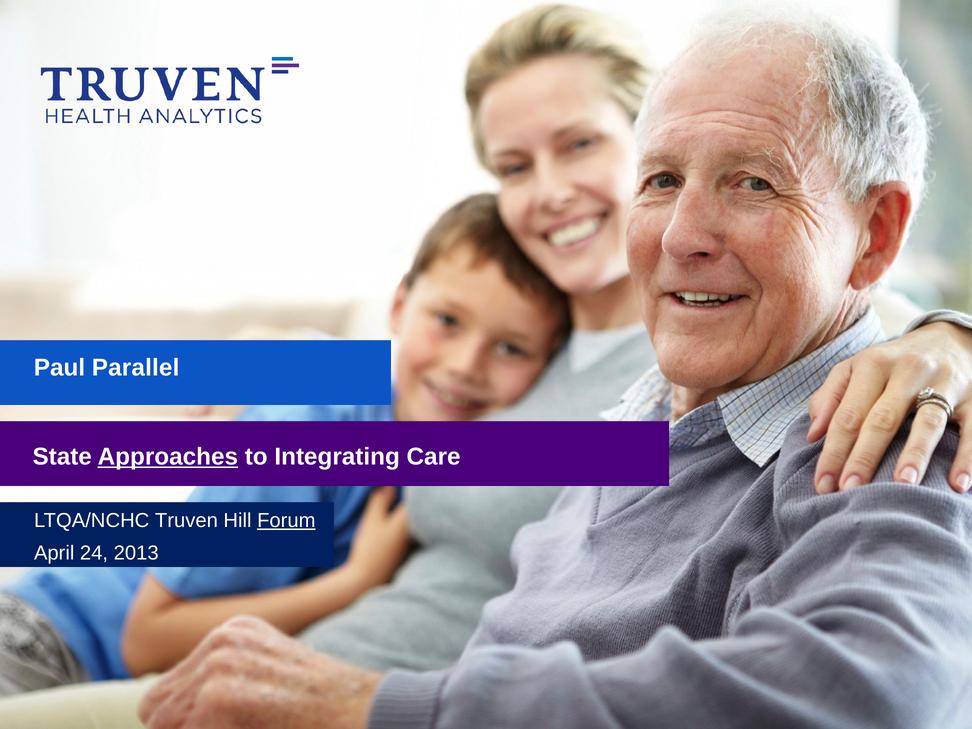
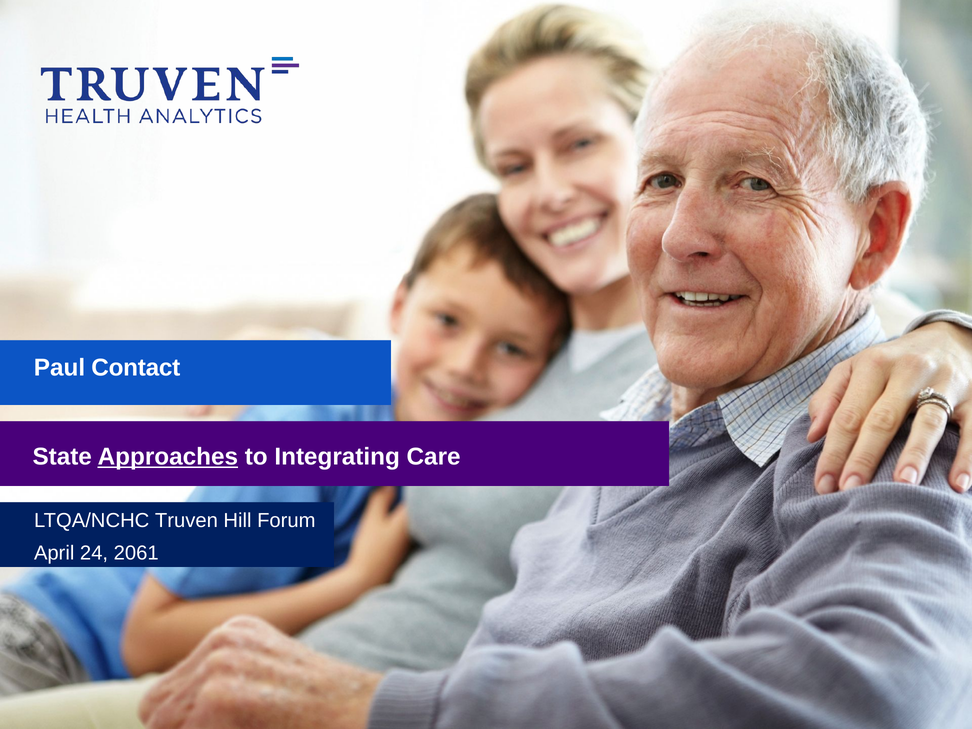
Parallel: Parallel -> Contact
Forum underline: present -> none
2013: 2013 -> 2061
